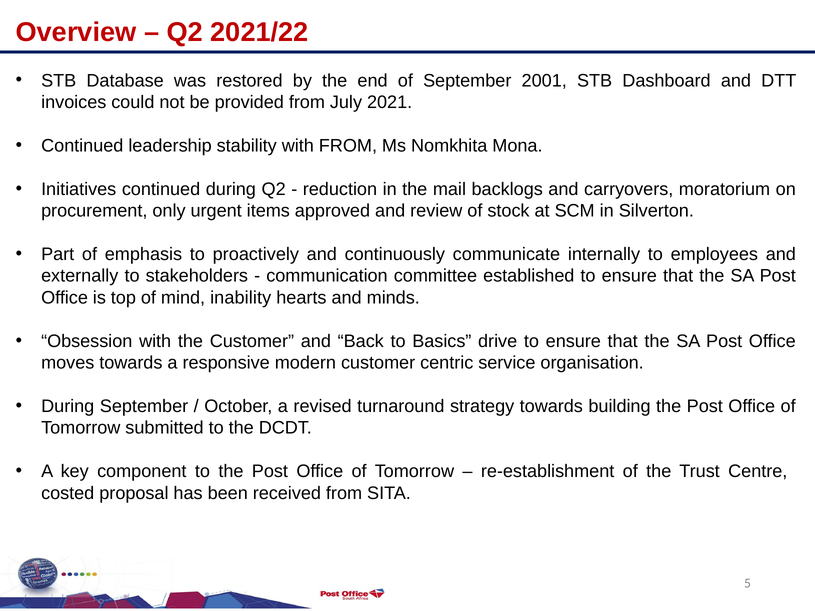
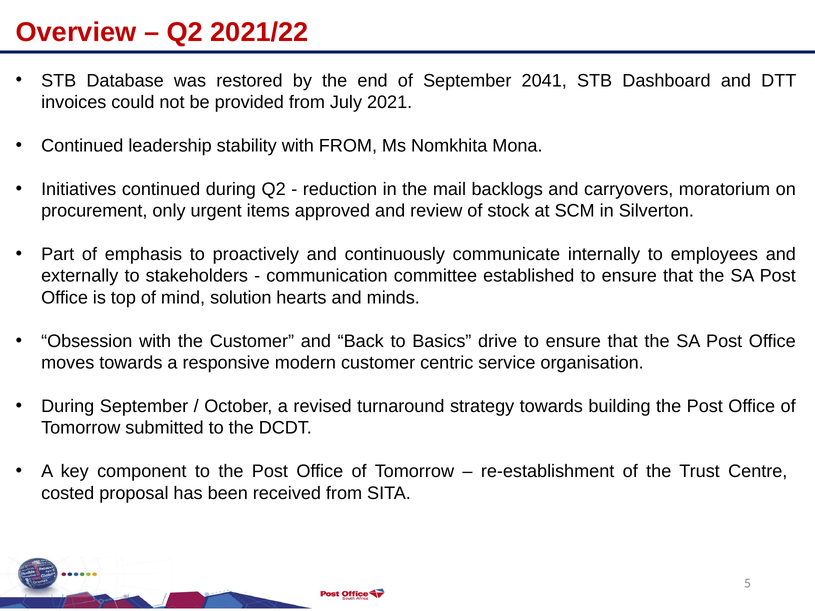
2001: 2001 -> 2041
inability: inability -> solution
